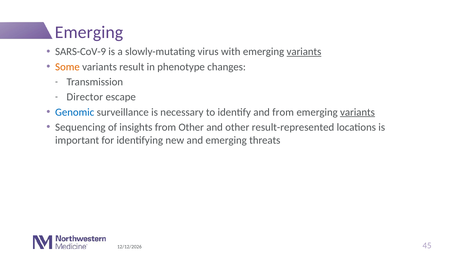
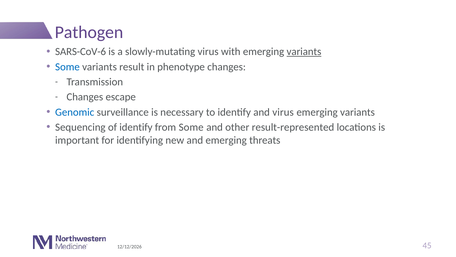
Emerging at (89, 32): Emerging -> Pathogen
SARS-CoV-9: SARS-CoV-9 -> SARS-CoV-6
Some at (67, 67) colour: orange -> blue
Director at (85, 97): Director -> Changes
and from: from -> virus
variants at (358, 112) underline: present -> none
of insights: insights -> identify
from Other: Other -> Some
